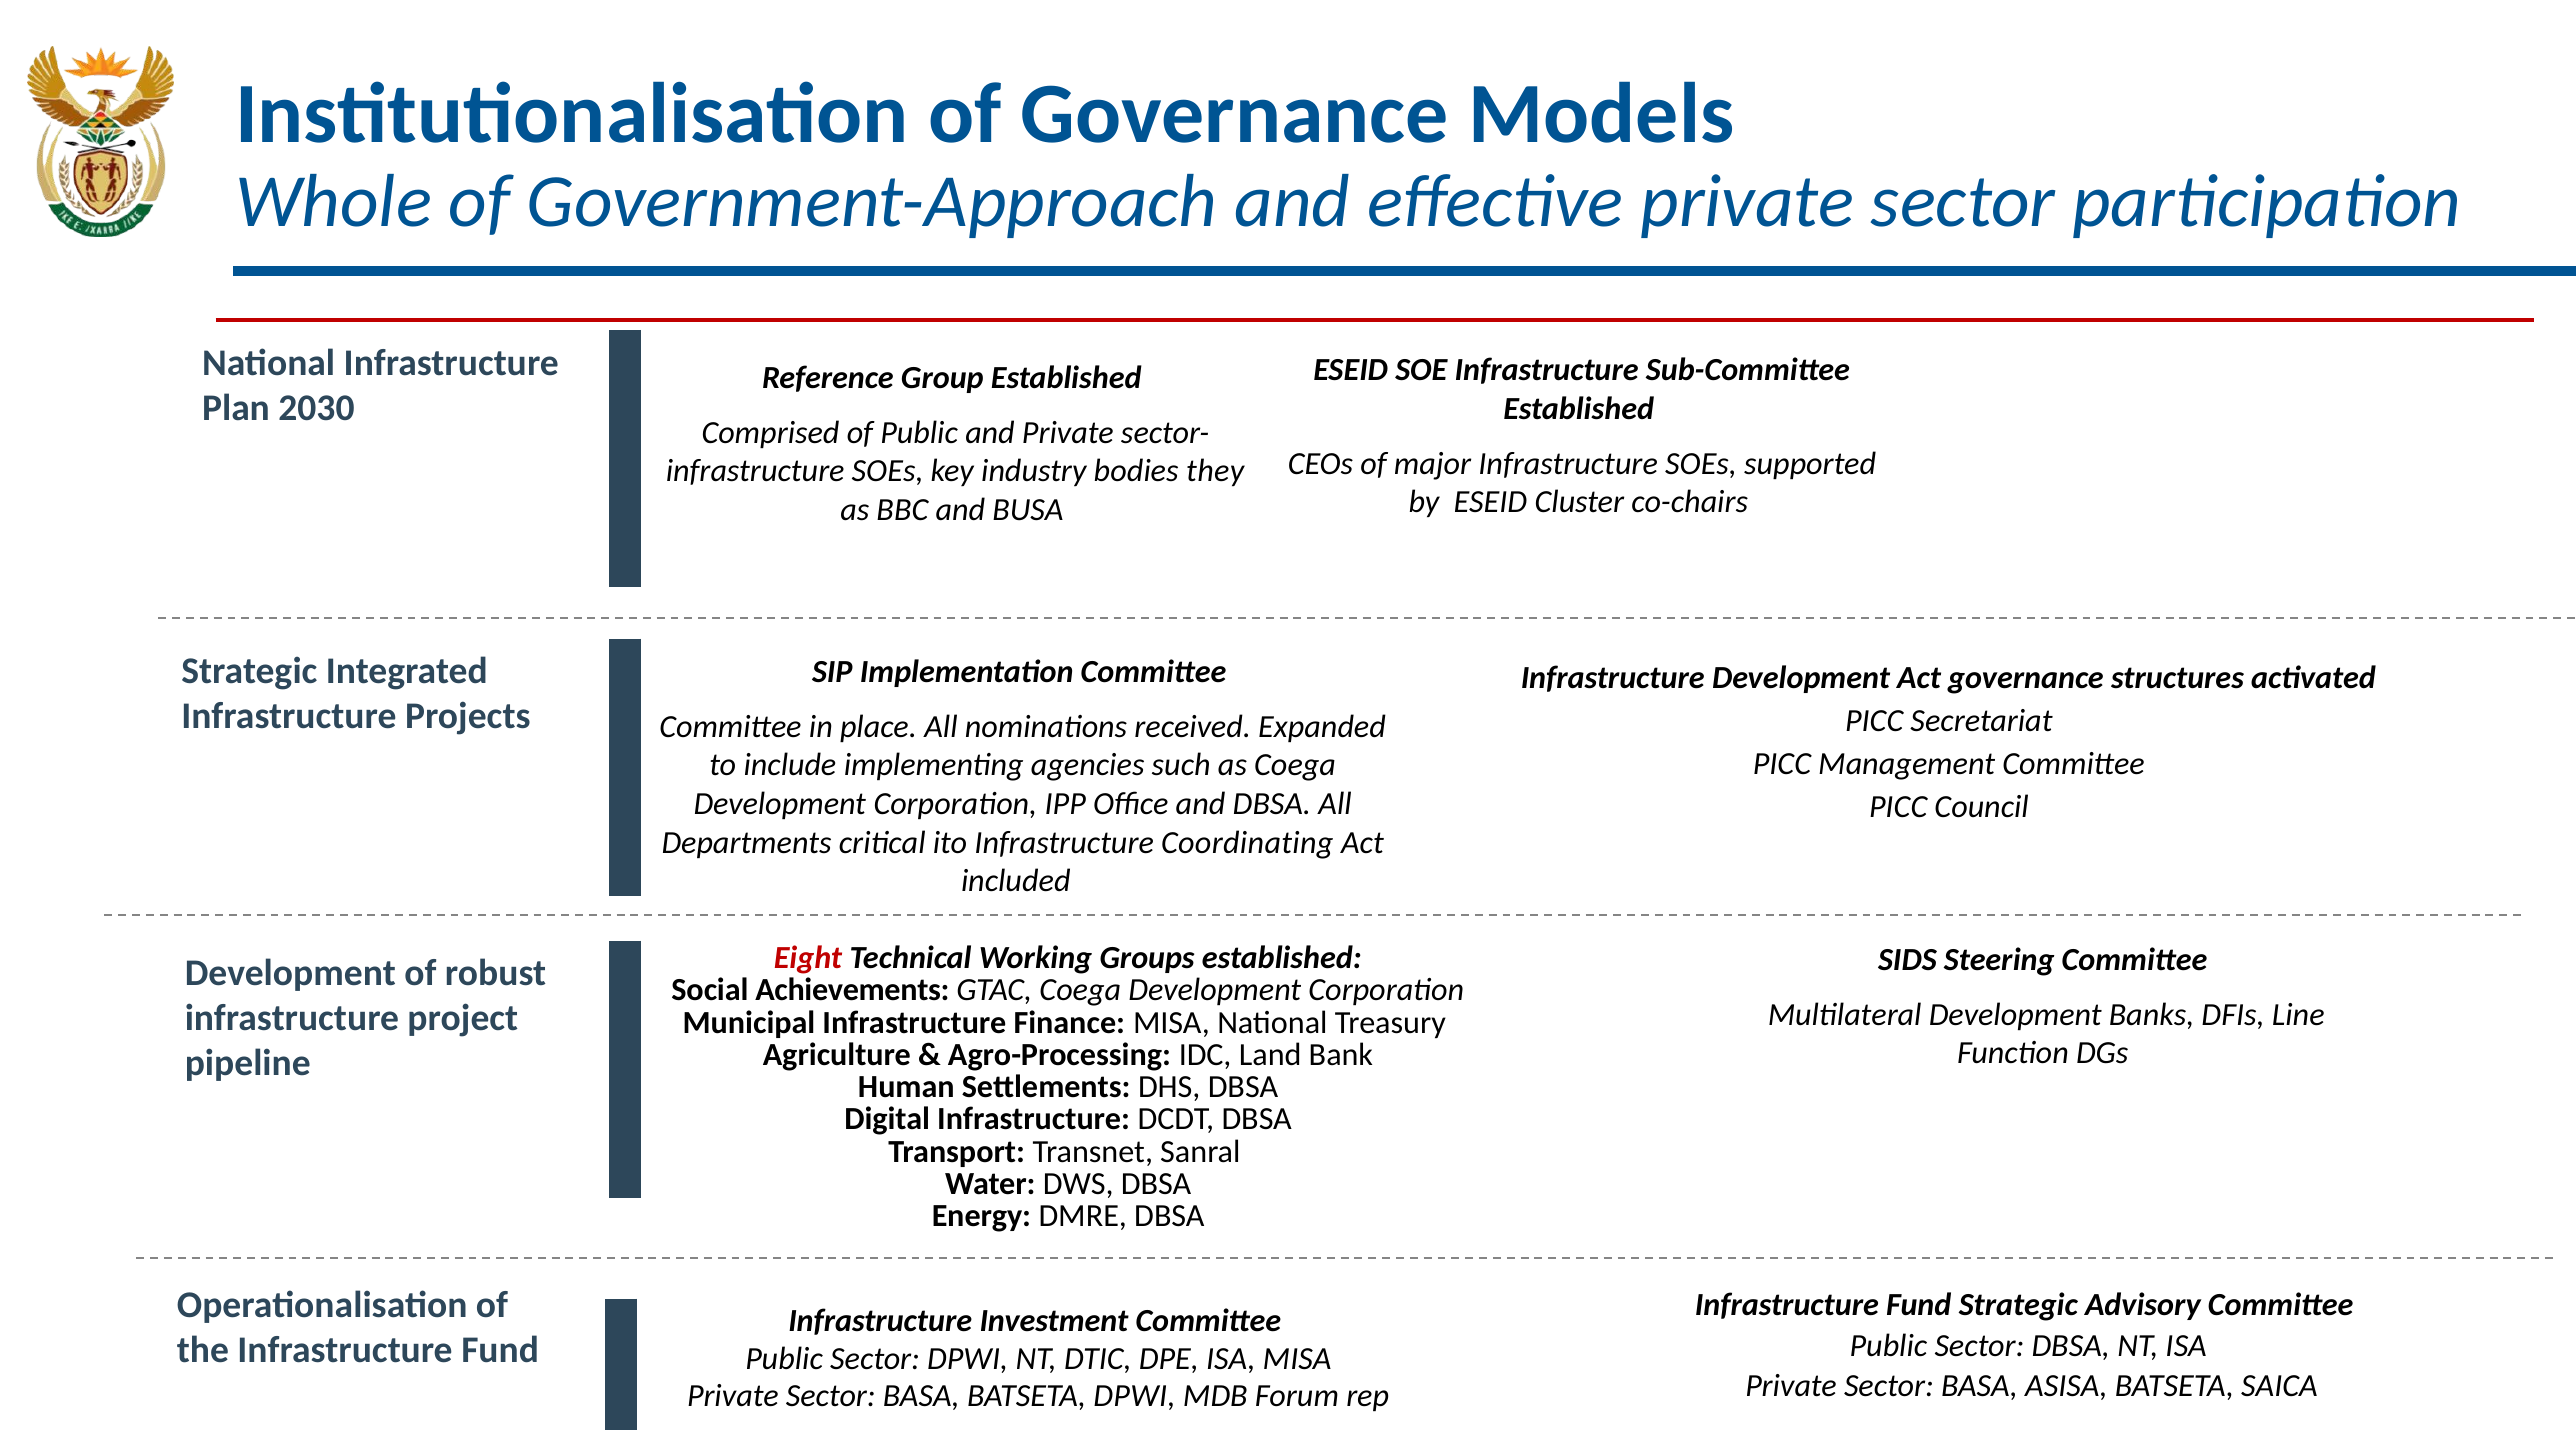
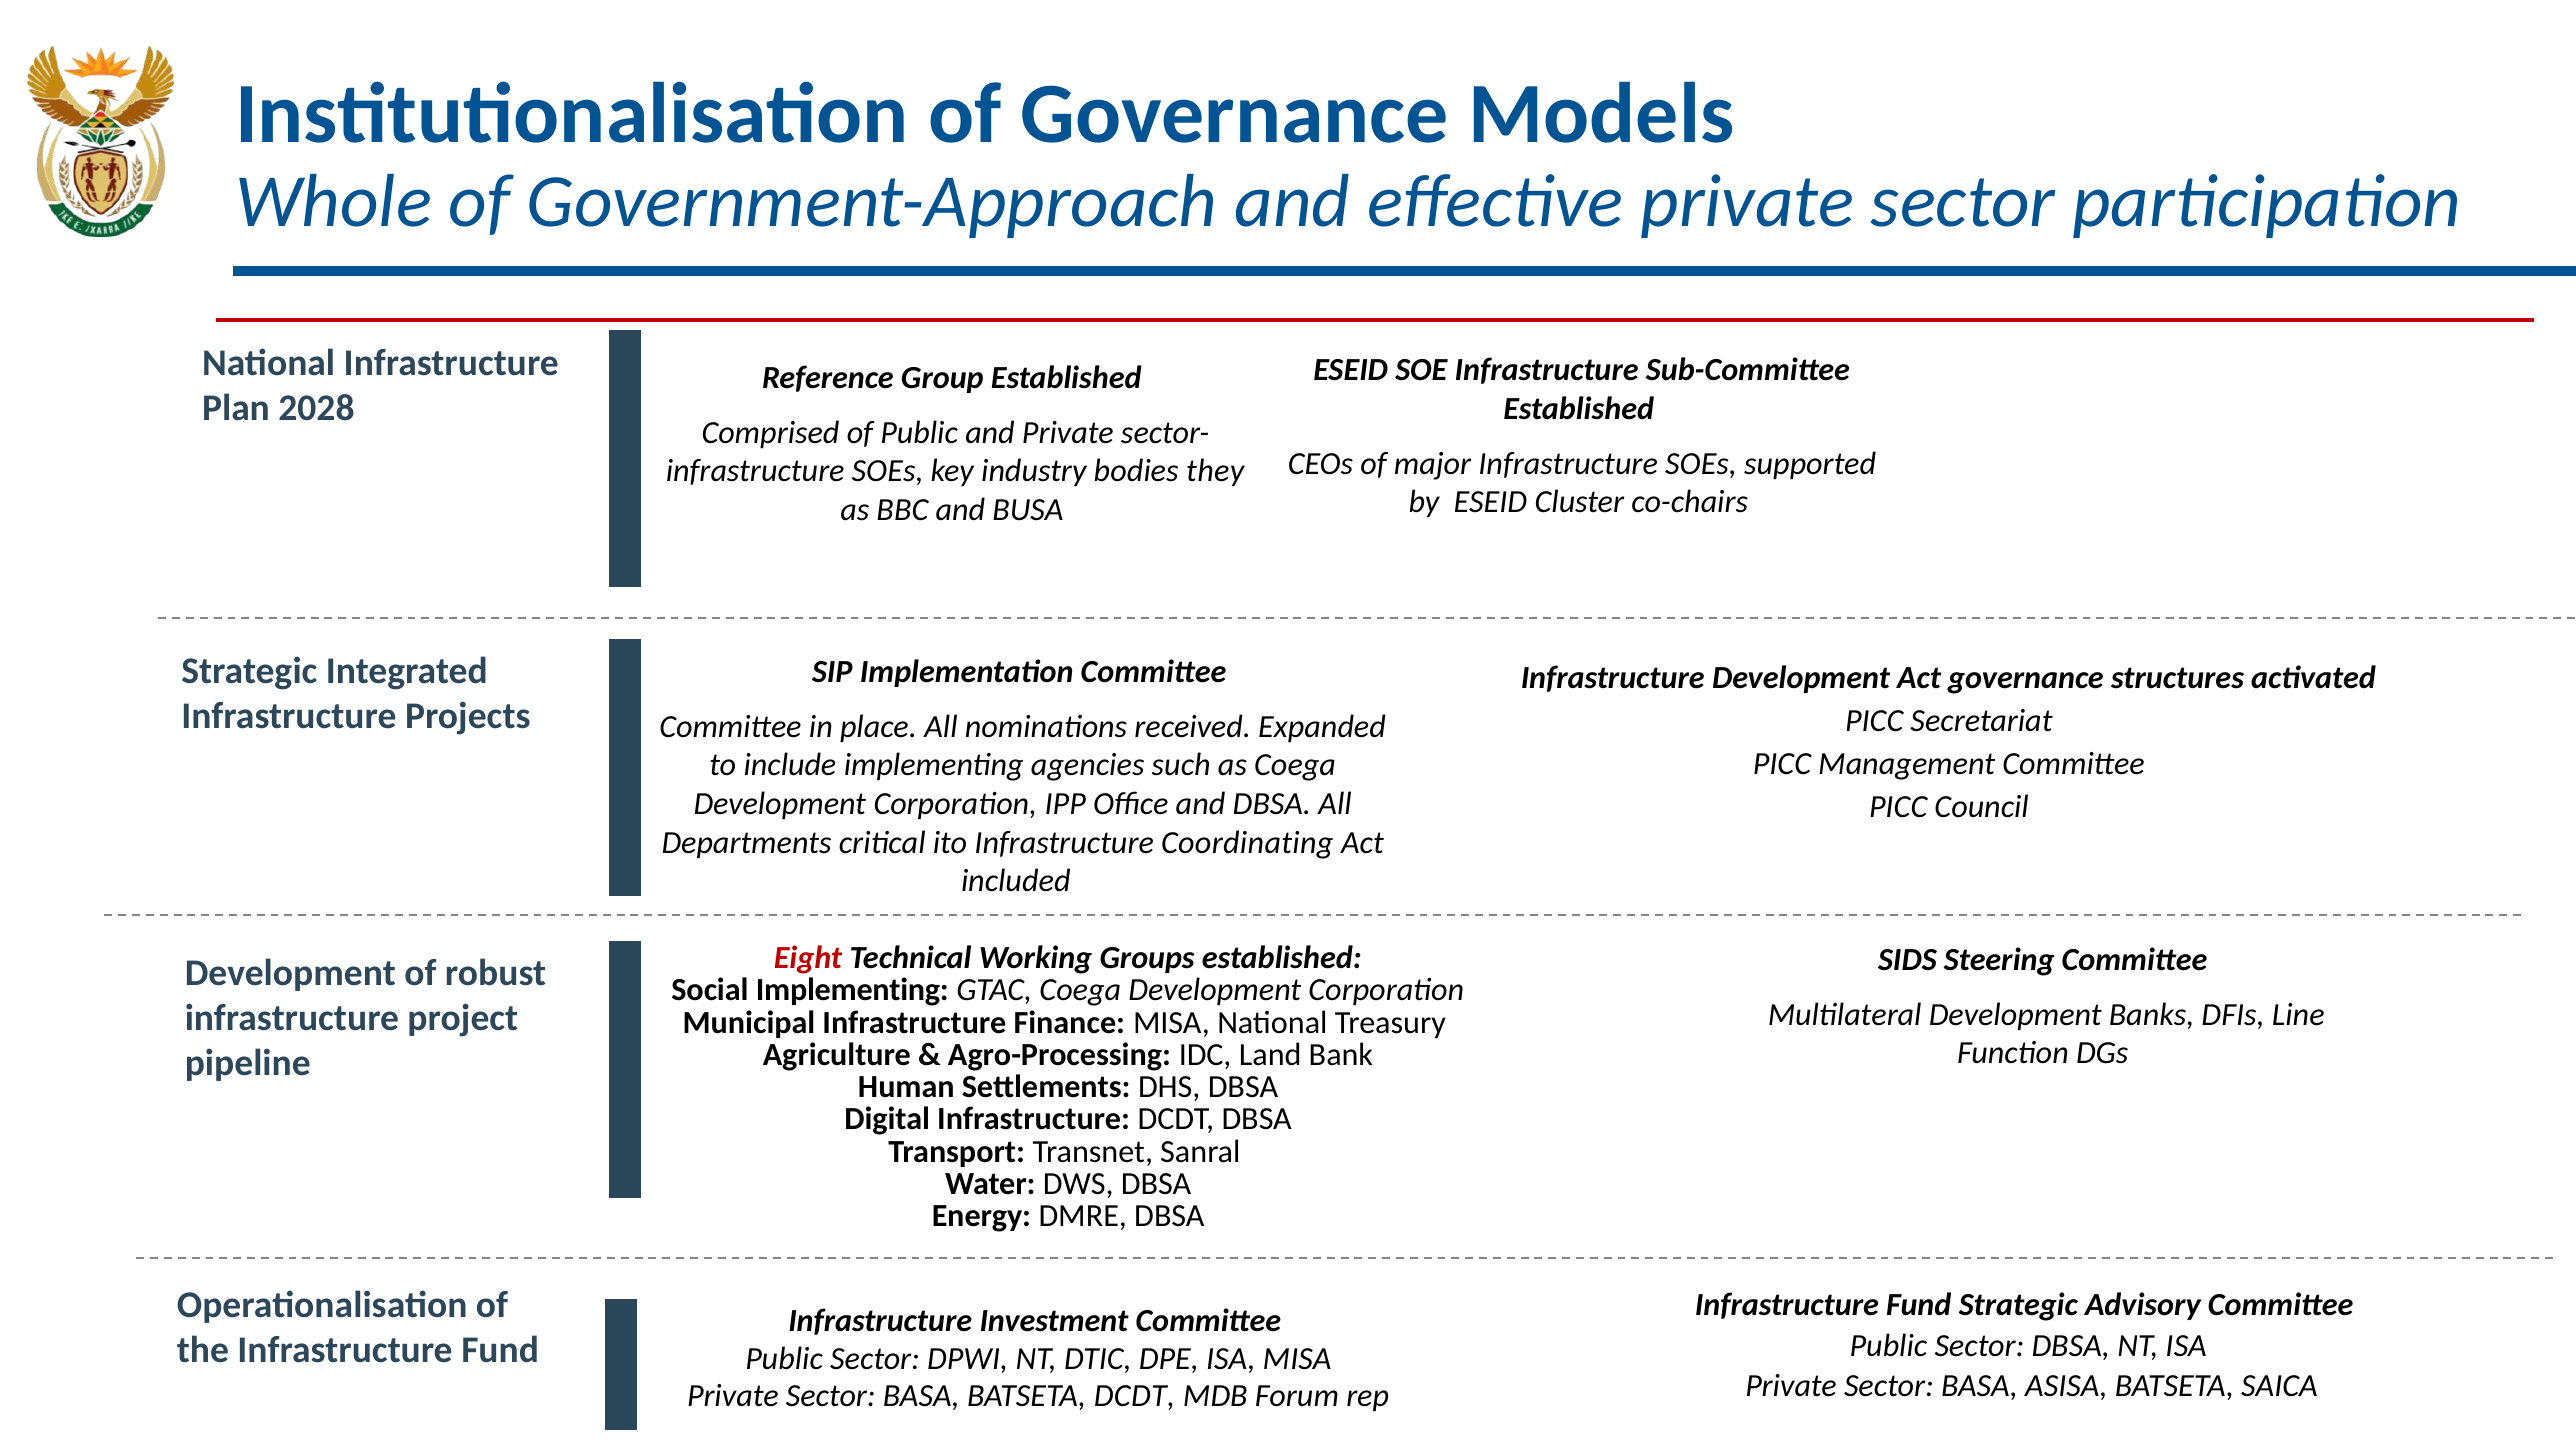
2030: 2030 -> 2028
Social Achievements: Achievements -> Implementing
BATSETA DPWI: DPWI -> DCDT
